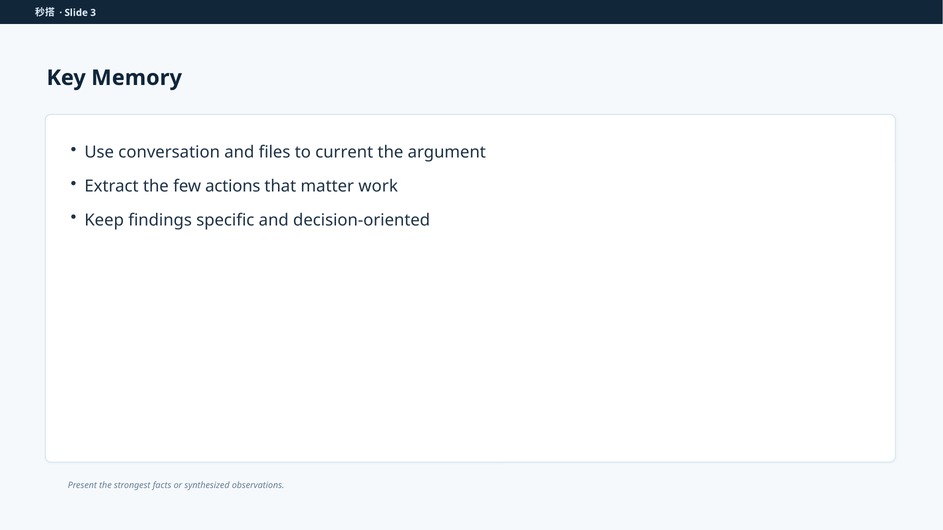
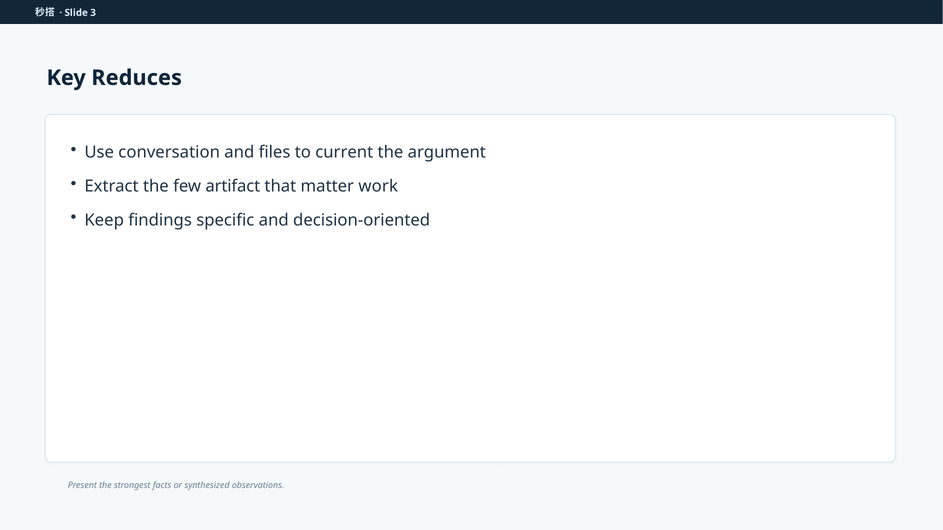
Memory: Memory -> Reduces
actions: actions -> artifact
